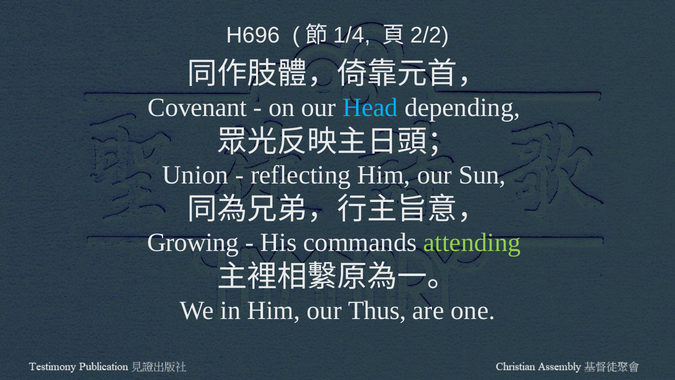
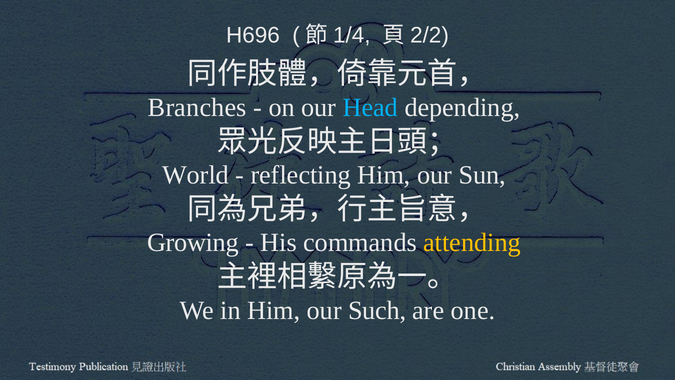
Covenant: Covenant -> Branches
Union: Union -> World
attending colour: light green -> yellow
Thus: Thus -> Such
